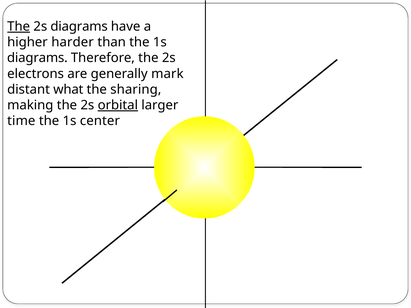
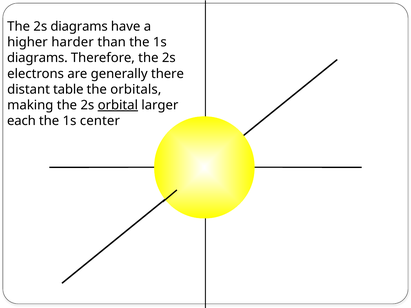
The at (19, 27) underline: present -> none
mark: mark -> there
what: what -> table
sharing: sharing -> orbitals
time: time -> each
